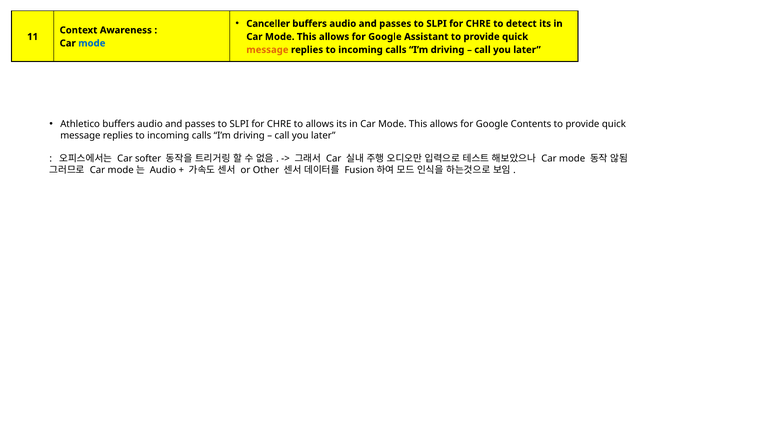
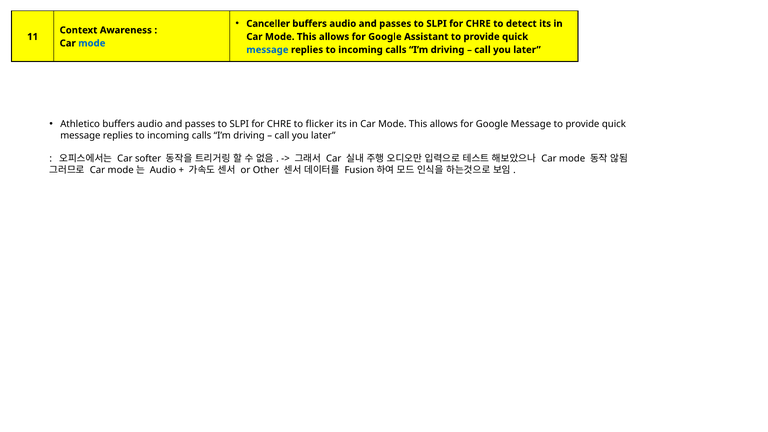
message at (267, 50) colour: orange -> blue
to allows: allows -> flicker
Google Contents: Contents -> Message
